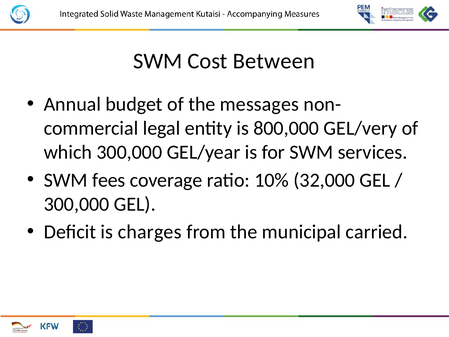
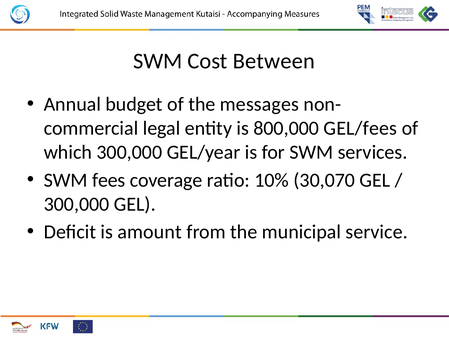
GEL/very: GEL/very -> GEL/fees
32,000: 32,000 -> 30,070
charges: charges -> amount
carried: carried -> service
